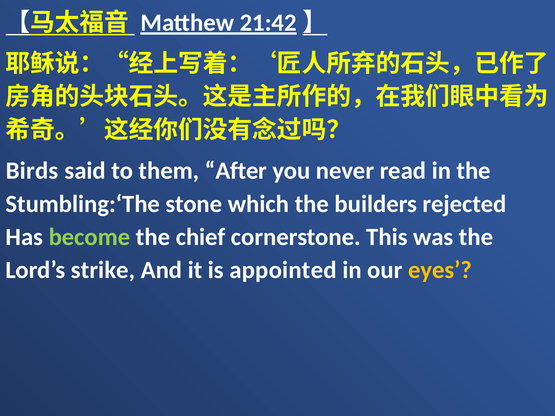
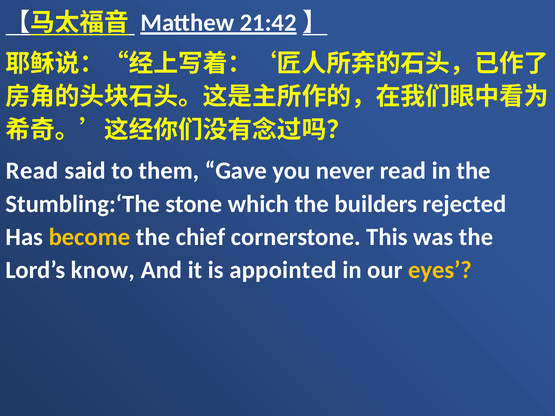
Birds at (32, 171): Birds -> Read
After: After -> Gave
become colour: light green -> yellow
strike: strike -> know
